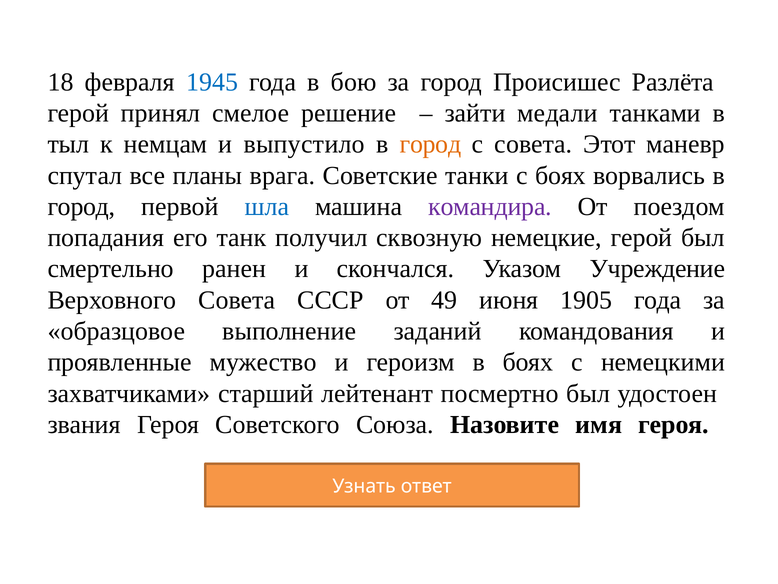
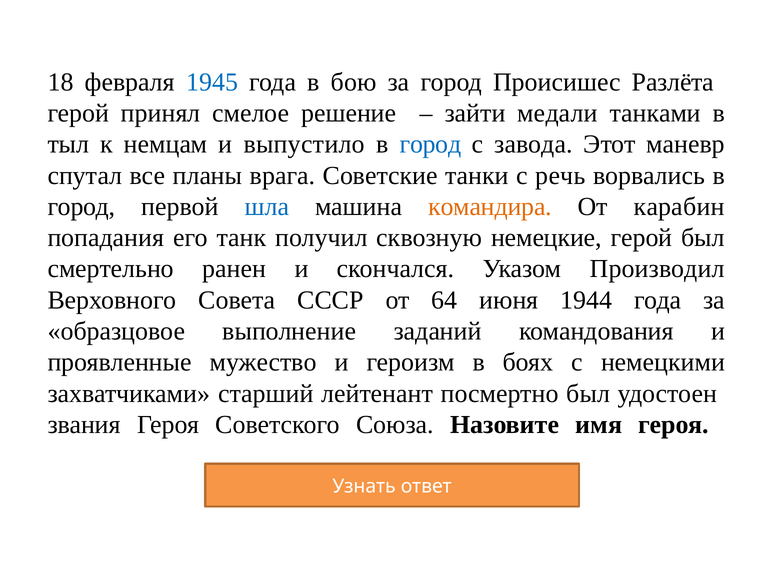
город at (430, 144) colour: orange -> blue
с совета: совета -> завода
с боях: боях -> речь
командира colour: purple -> orange
поездом: поездом -> карабин
Учреждение: Учреждение -> Производил
49: 49 -> 64
1905: 1905 -> 1944
